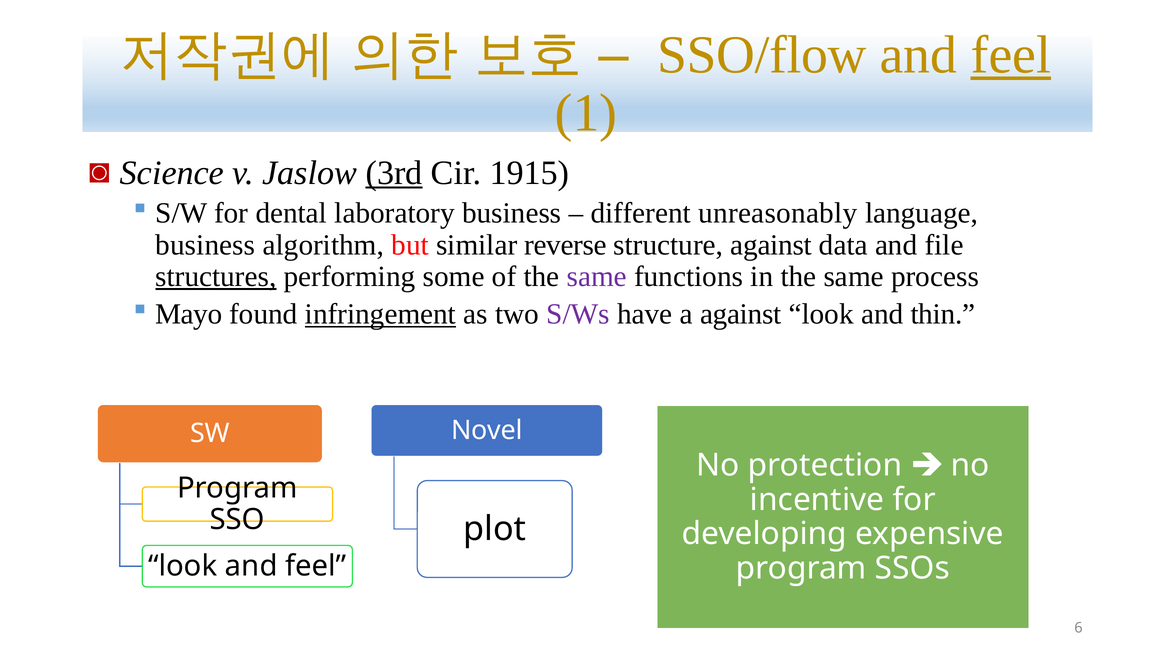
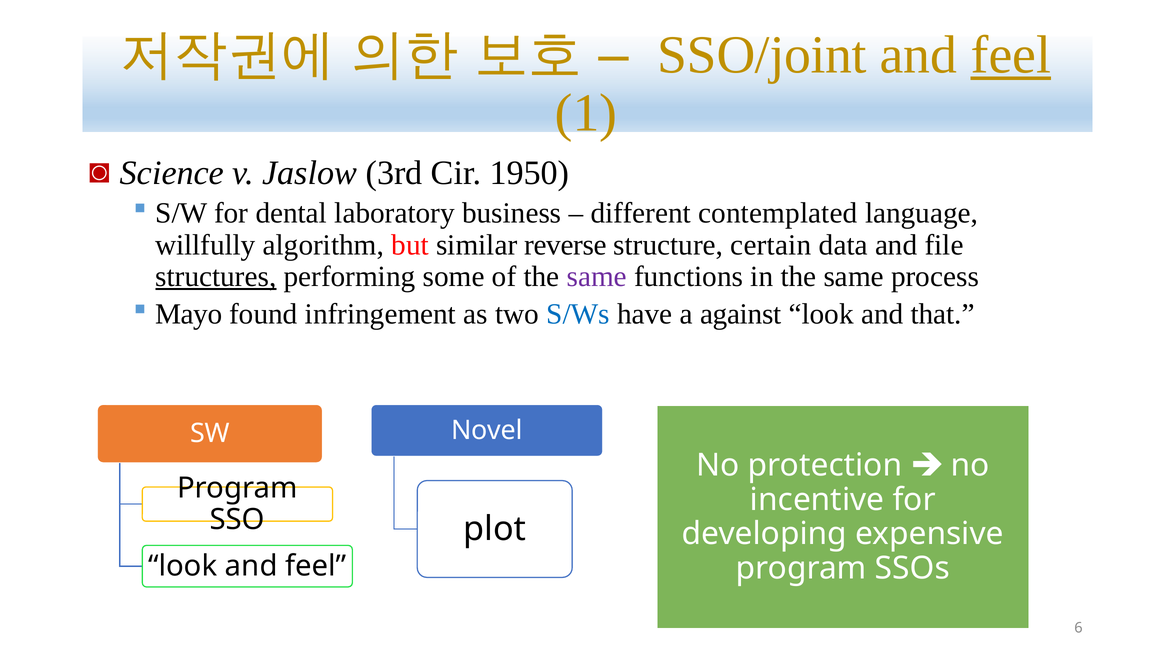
SSO/flow: SSO/flow -> SSO/joint
3rd underline: present -> none
1915: 1915 -> 1950
unreasonably: unreasonably -> contemplated
business at (205, 245): business -> willfully
structure against: against -> certain
infringement underline: present -> none
S/Ws colour: purple -> blue
thin: thin -> that
